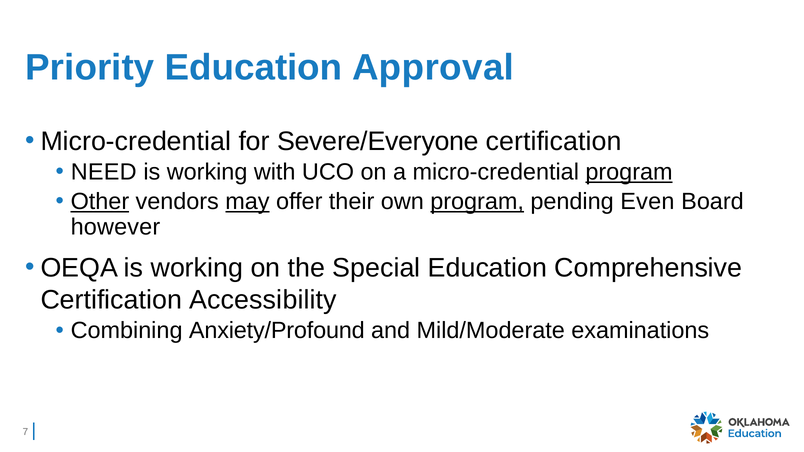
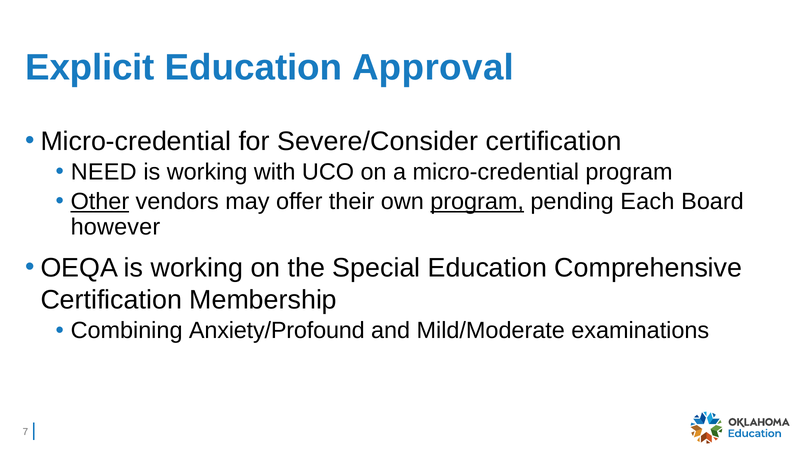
Priority: Priority -> Explicit
Severe/Everyone: Severe/Everyone -> Severe/Consider
program at (629, 172) underline: present -> none
may underline: present -> none
Even: Even -> Each
Accessibility: Accessibility -> Membership
